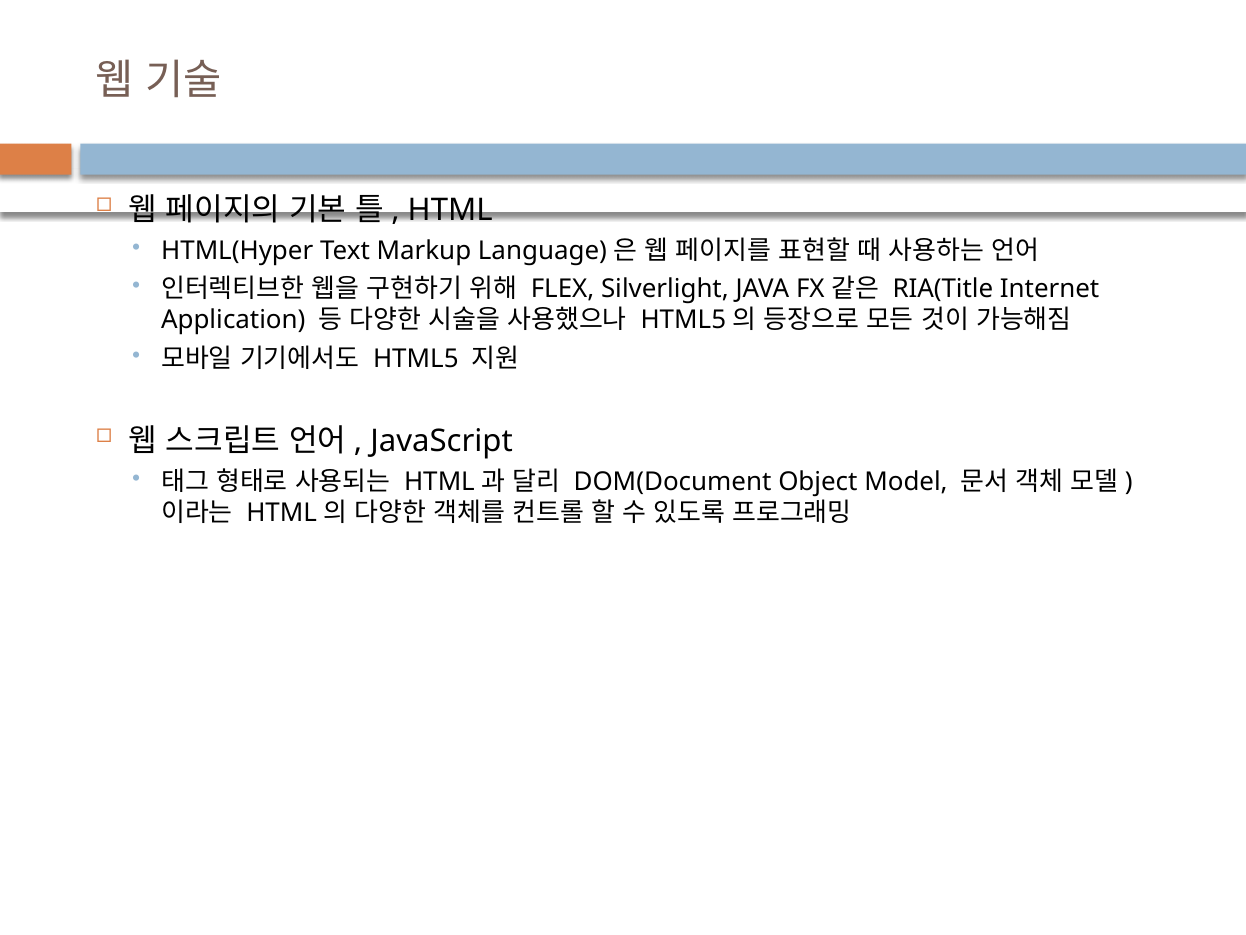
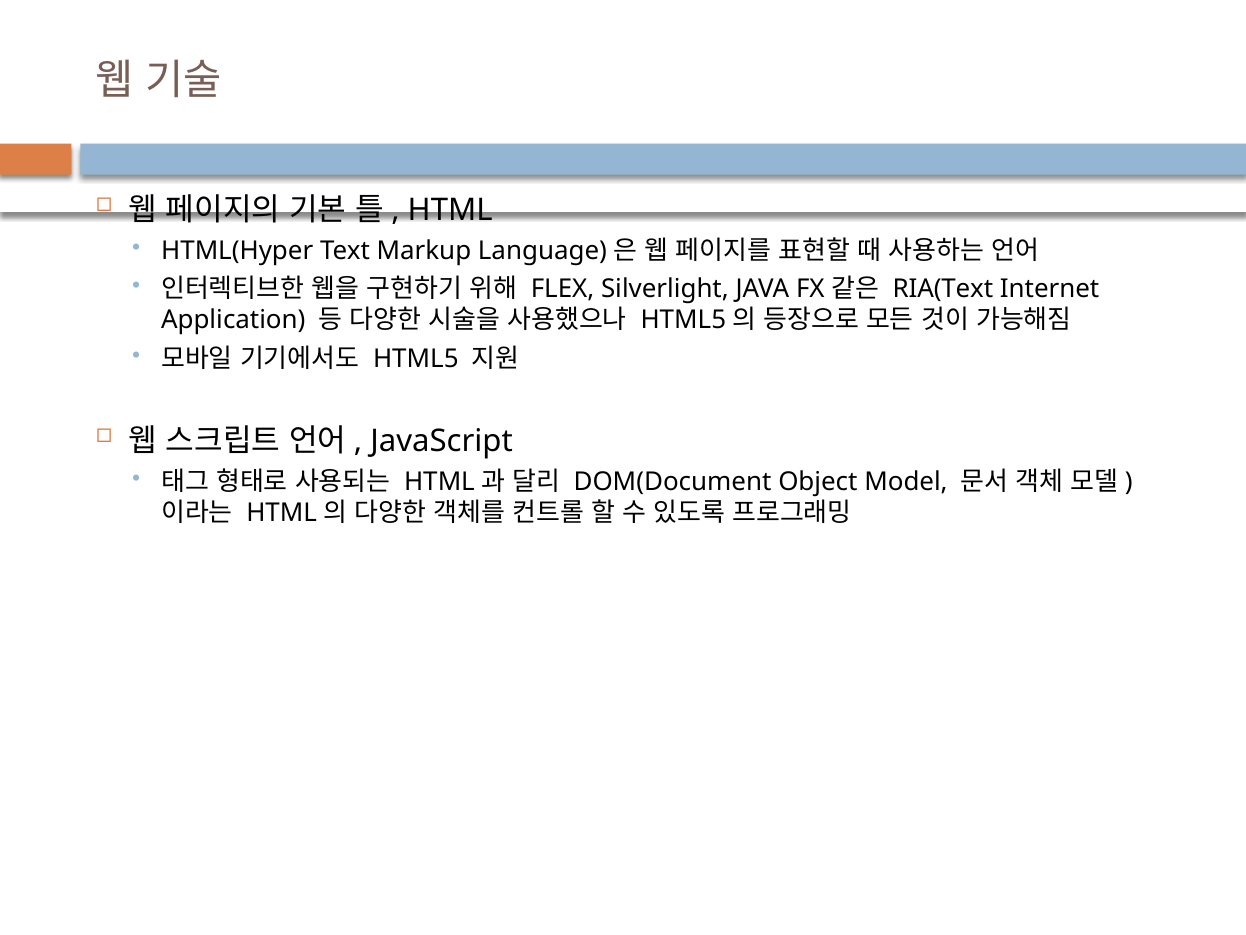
RIA(Title: RIA(Title -> RIA(Text
